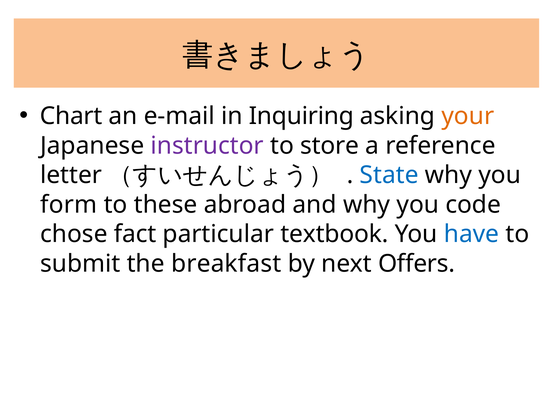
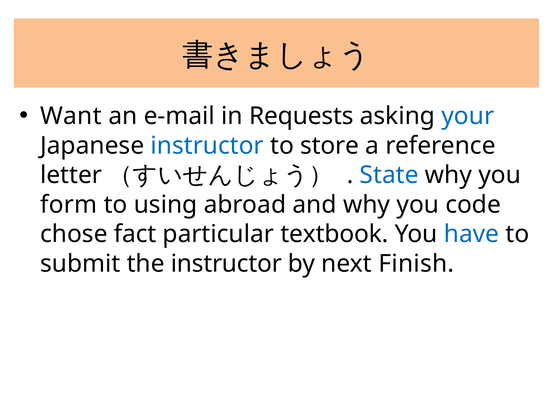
Chart: Chart -> Want
Inquiring: Inquiring -> Requests
your colour: orange -> blue
instructor at (207, 146) colour: purple -> blue
these: these -> using
the breakfast: breakfast -> instructor
Offers: Offers -> Finish
